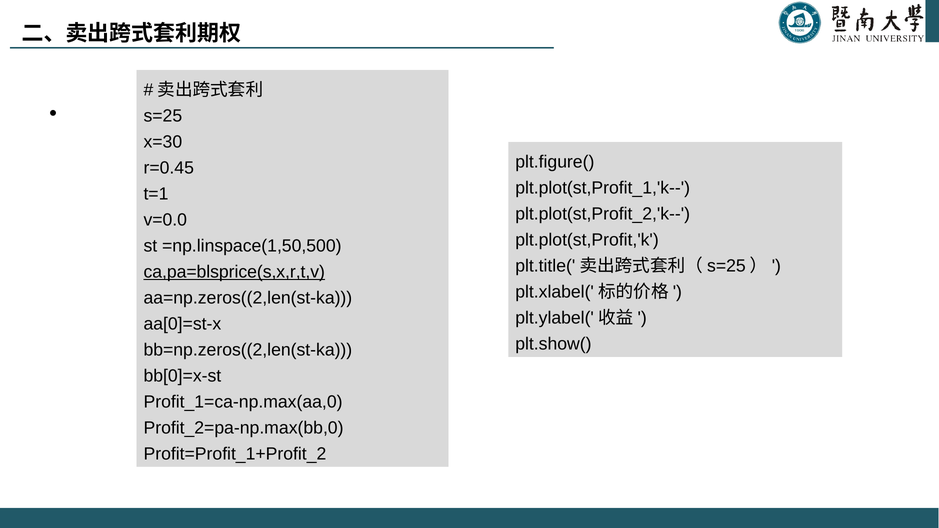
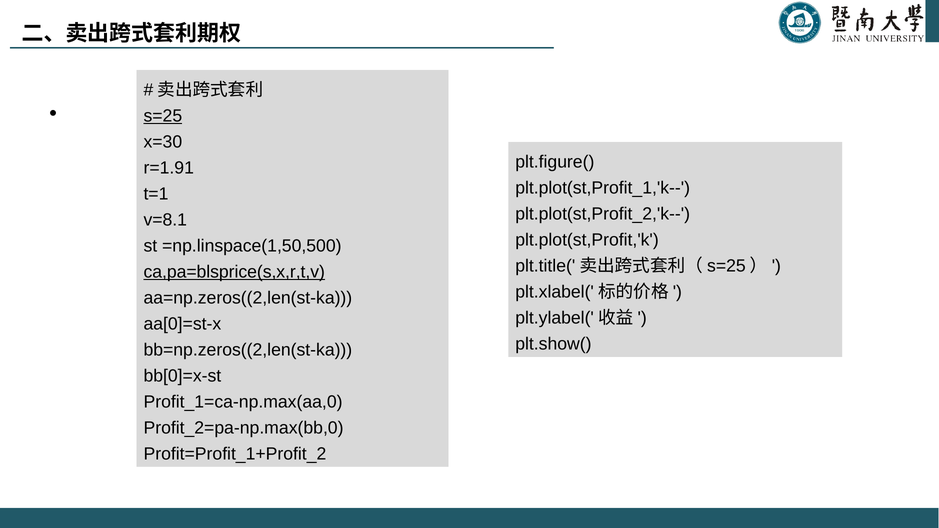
s=25 underline: none -> present
r=0.45: r=0.45 -> r=1.91
v=0.0: v=0.0 -> v=8.1
